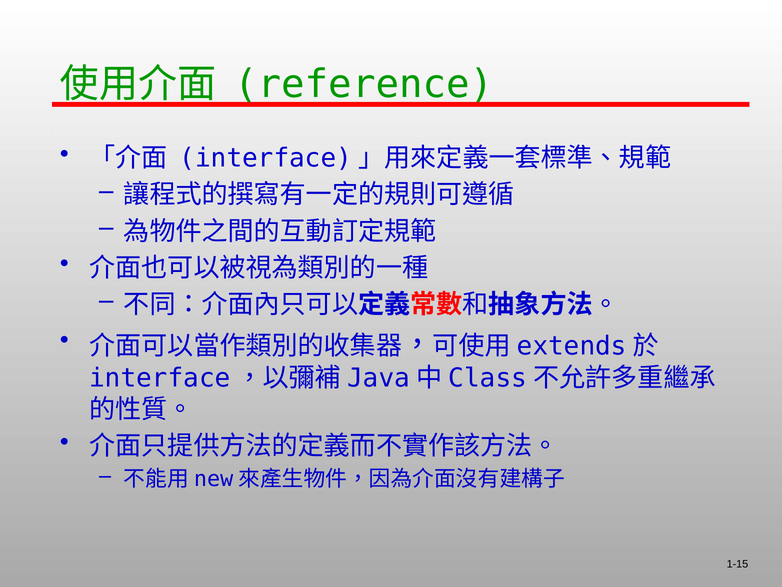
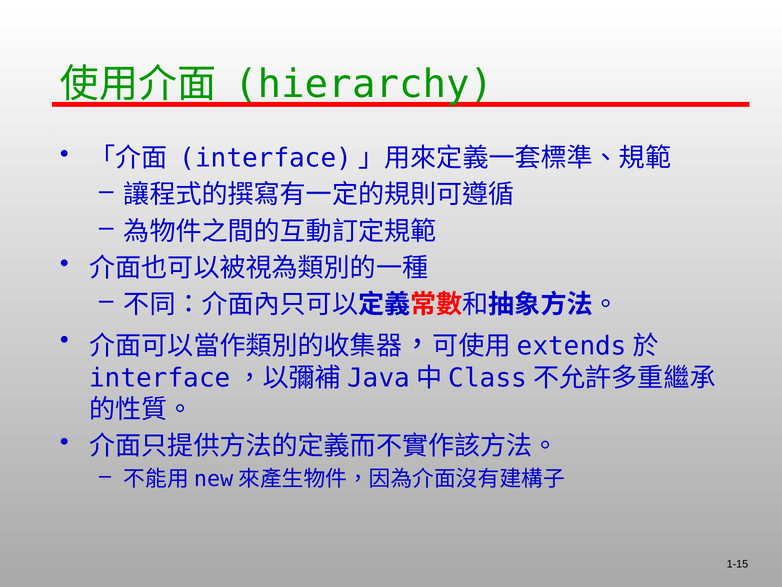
reference: reference -> hierarchy
